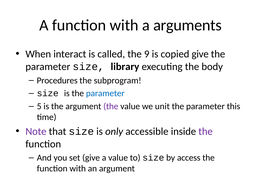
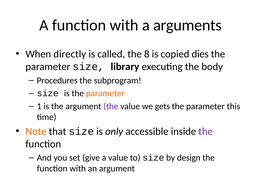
interact: interact -> directly
9: 9 -> 8
copied give: give -> dies
parameter at (105, 93) colour: blue -> orange
5: 5 -> 1
unit: unit -> gets
Note colour: purple -> orange
access: access -> design
